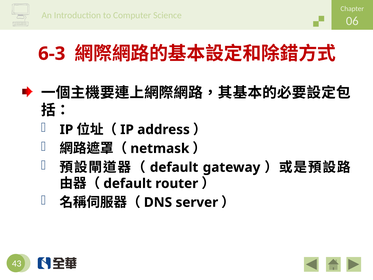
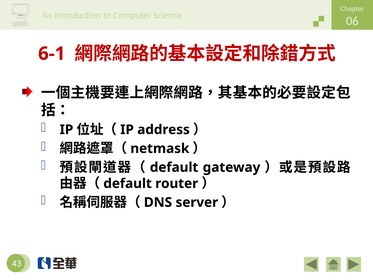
6-3: 6-3 -> 6-1
